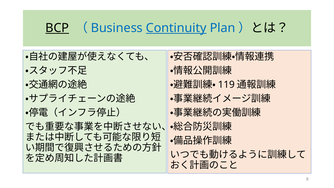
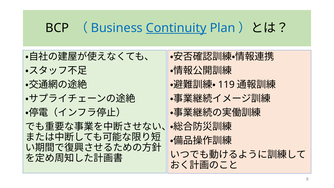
BCP underline: present -> none
